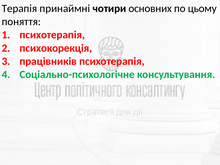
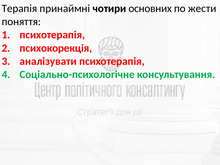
цьому: цьому -> жести
працівників: працівників -> аналізувати
